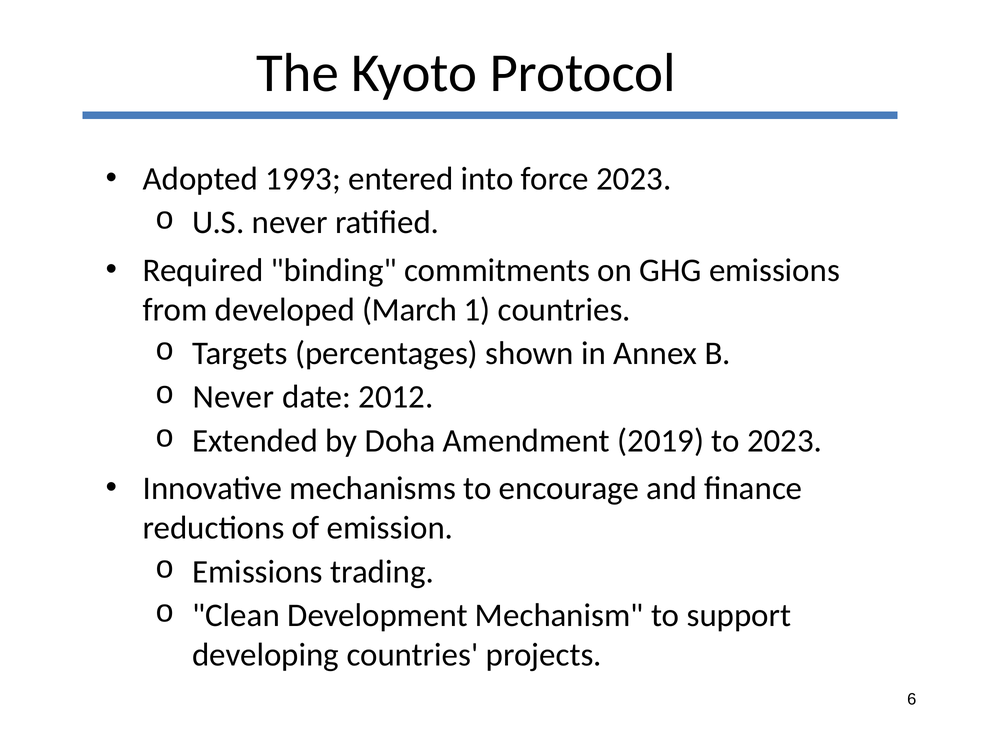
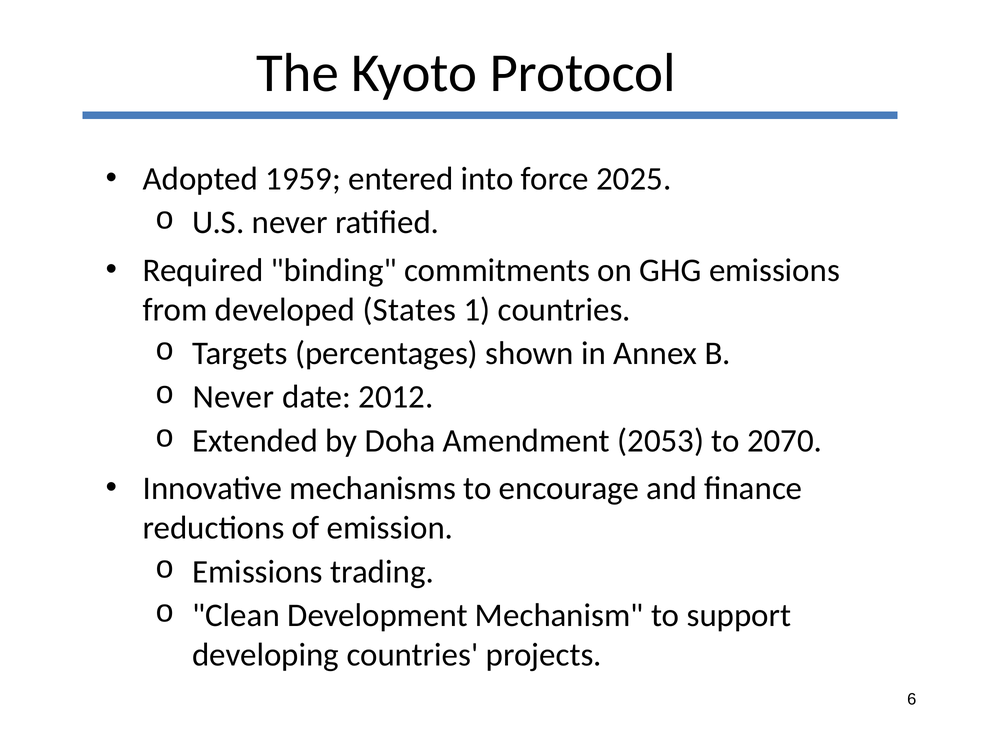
1993: 1993 -> 1959
force 2023: 2023 -> 2025
March: March -> States
2019: 2019 -> 2053
to 2023: 2023 -> 2070
